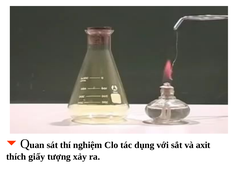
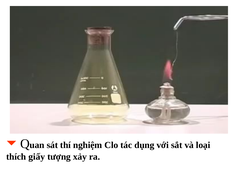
axit: axit -> loại
